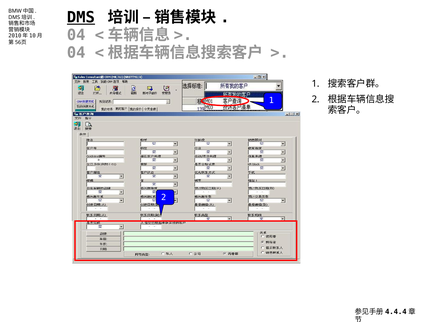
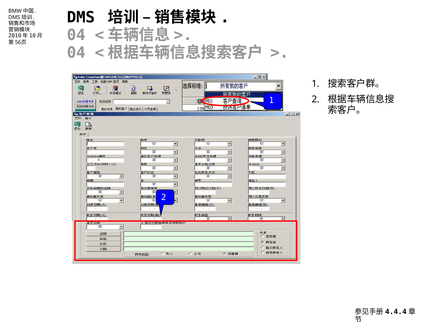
DMS underline: present -> none
